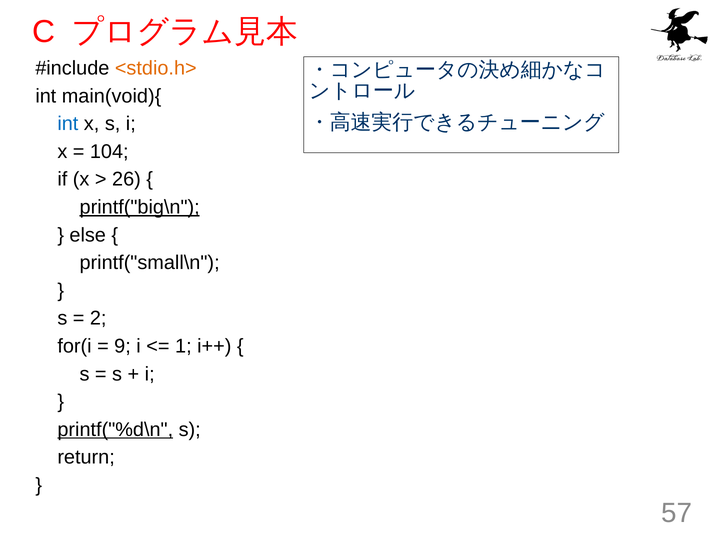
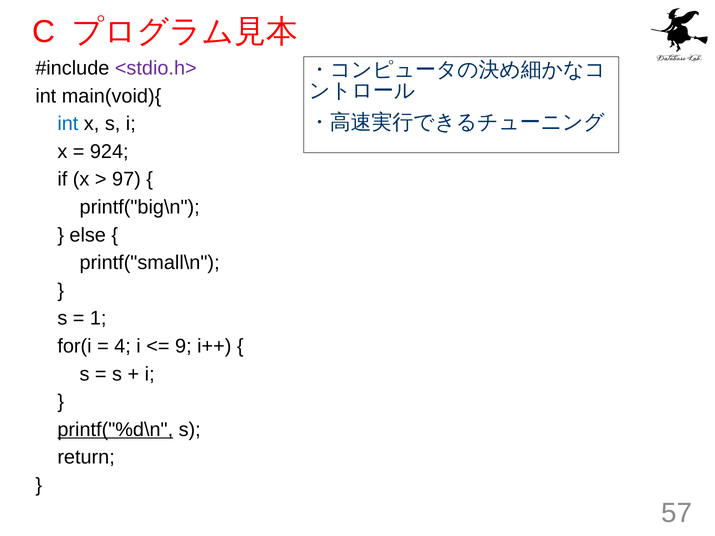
<stdio.h> colour: orange -> purple
104: 104 -> 924
26: 26 -> 97
printf("big\n underline: present -> none
2: 2 -> 1
9: 9 -> 4
1: 1 -> 9
